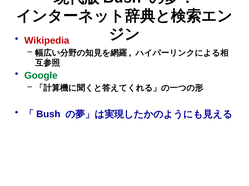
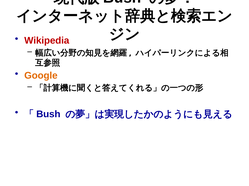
Google colour: green -> orange
